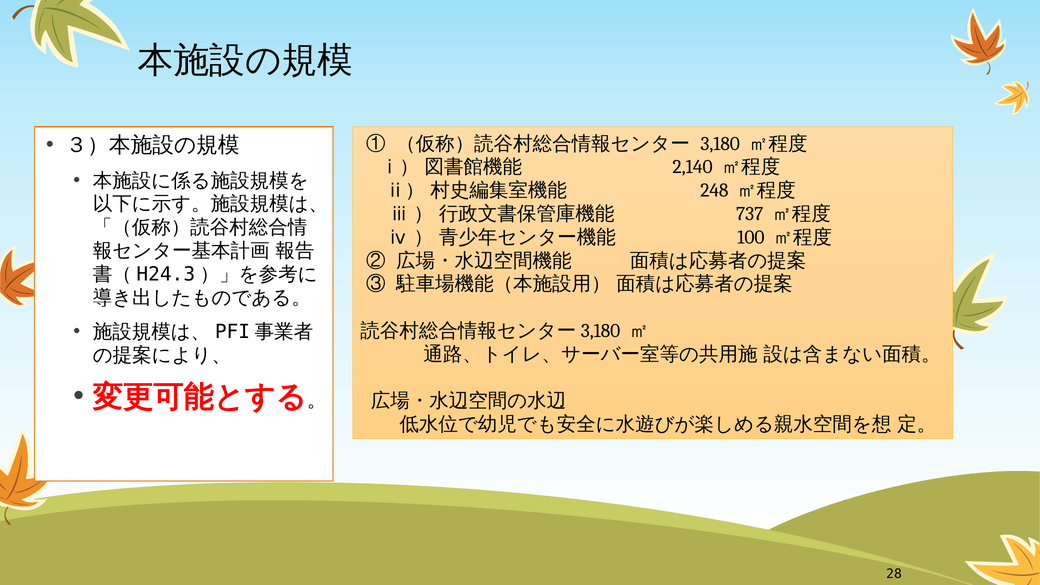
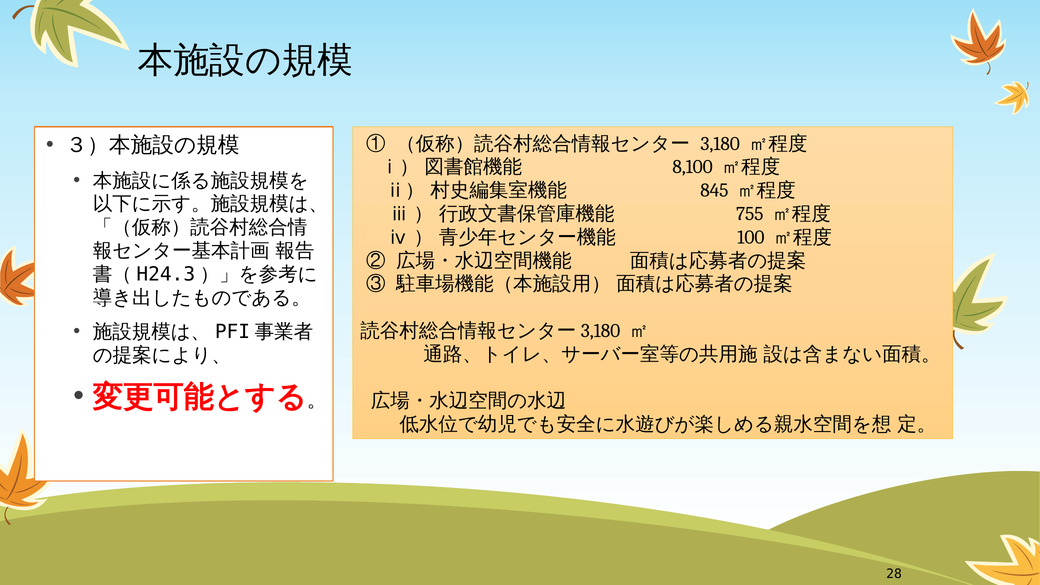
2,140: 2,140 -> 8,100
248: 248 -> 845
737: 737 -> 755
